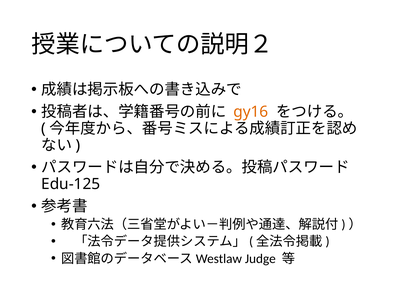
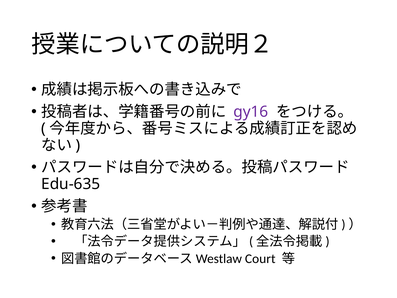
gy16 colour: orange -> purple
Edu-125: Edu-125 -> Edu-635
Judge: Judge -> Court
